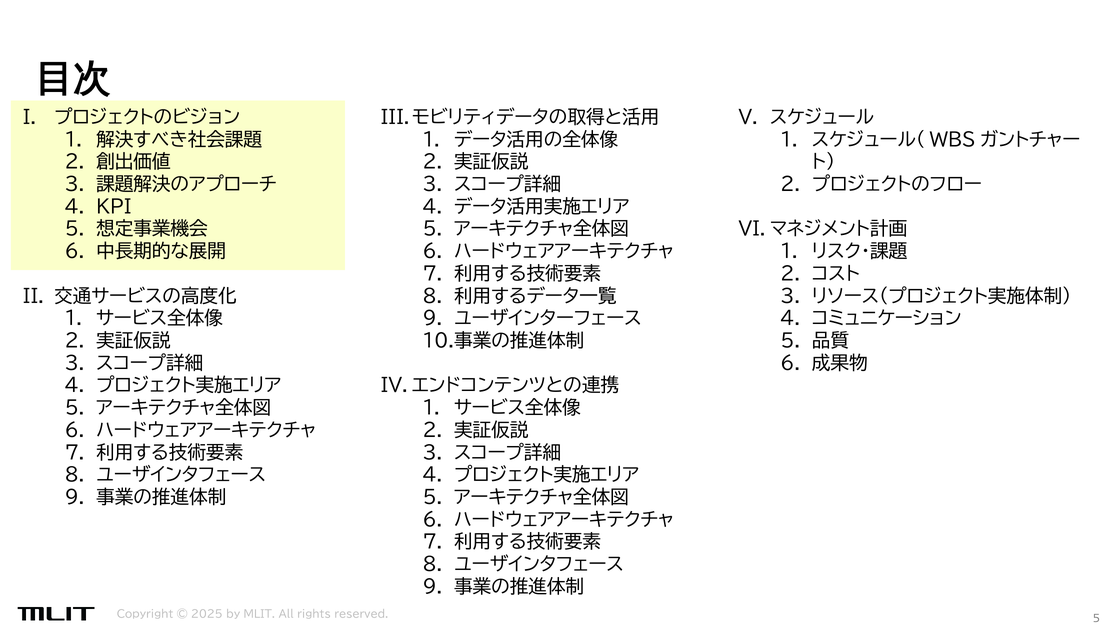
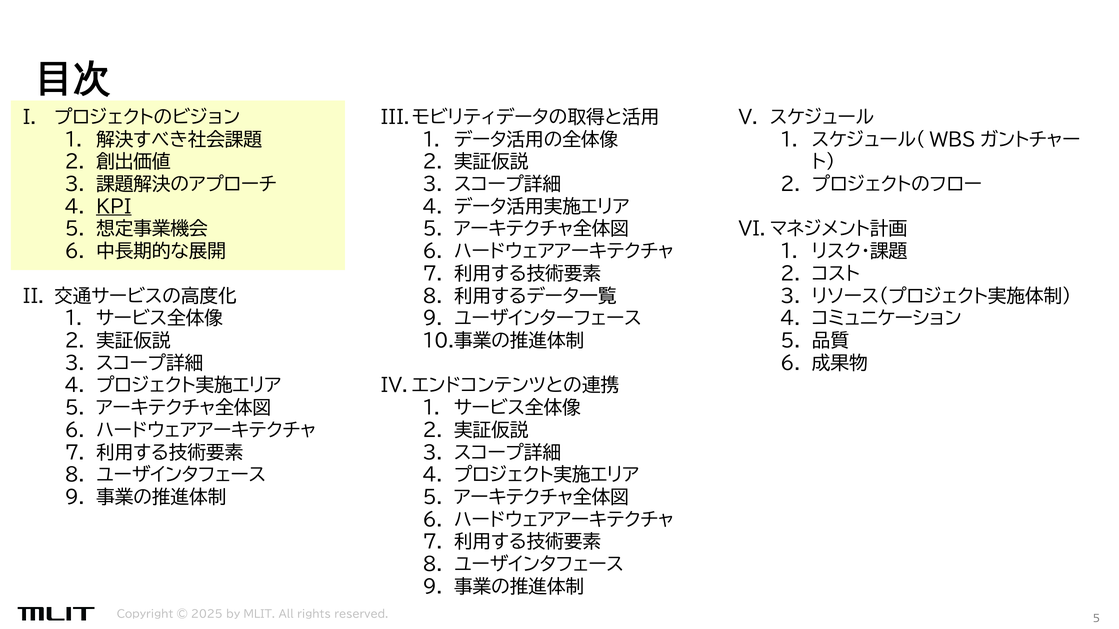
KPI underline: none -> present
